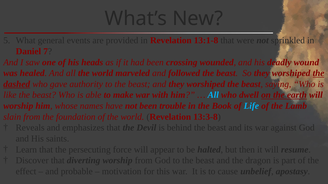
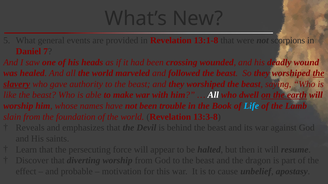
sprinkled: sprinkled -> scorpions
dashed: dashed -> slavery
All at (213, 95) colour: light blue -> white
